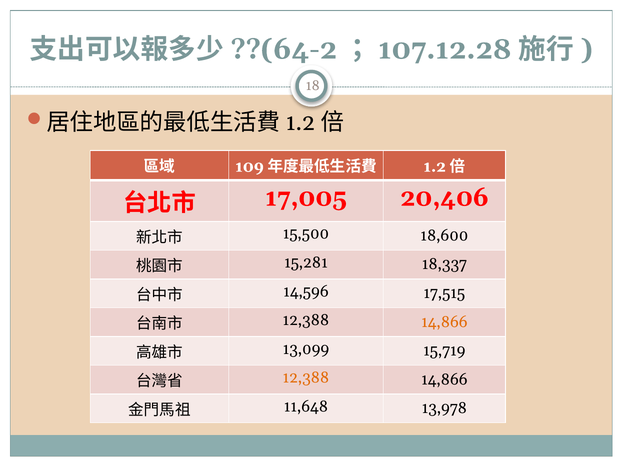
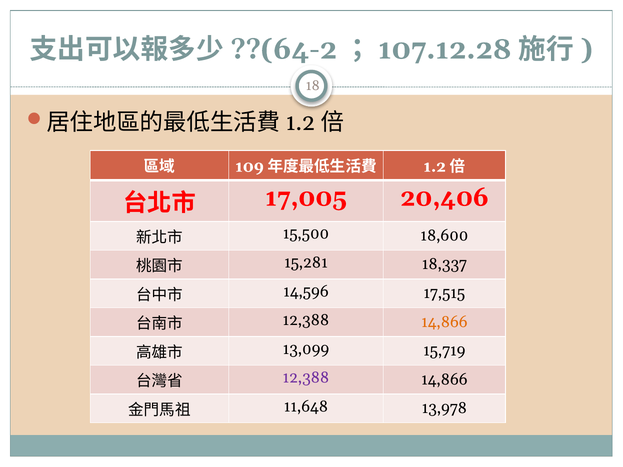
12,388 at (306, 378) colour: orange -> purple
